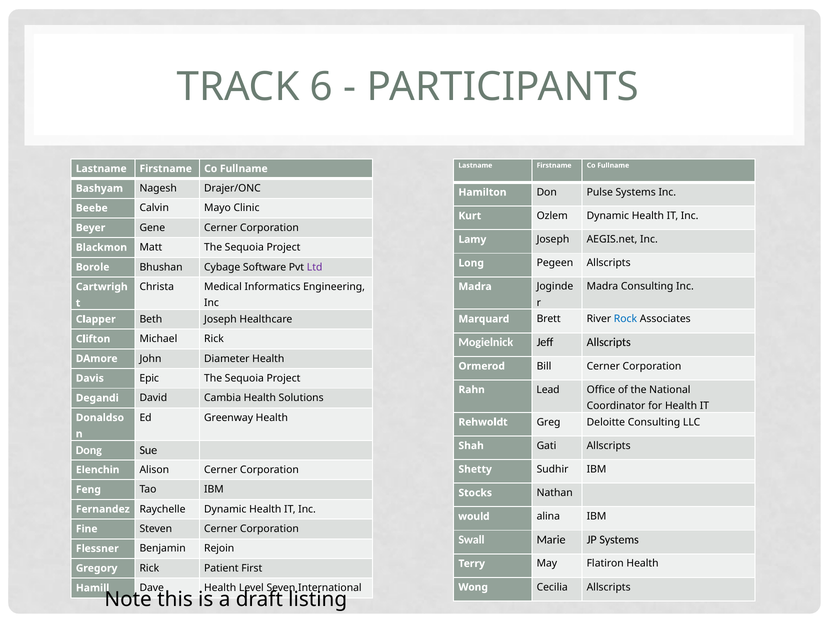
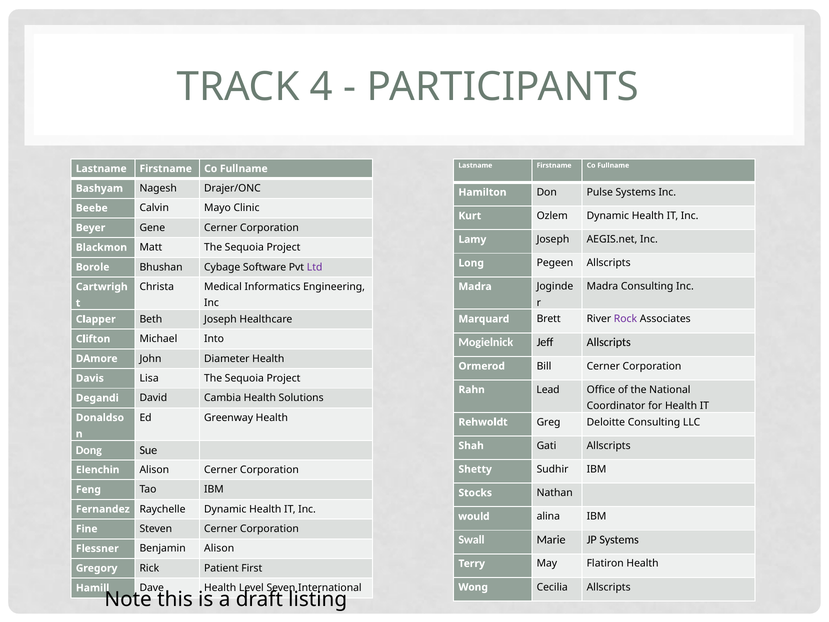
6: 6 -> 4
Rock colour: blue -> purple
Michael Rick: Rick -> Into
Epic: Epic -> Lisa
Benjamin Rejoin: Rejoin -> Alison
